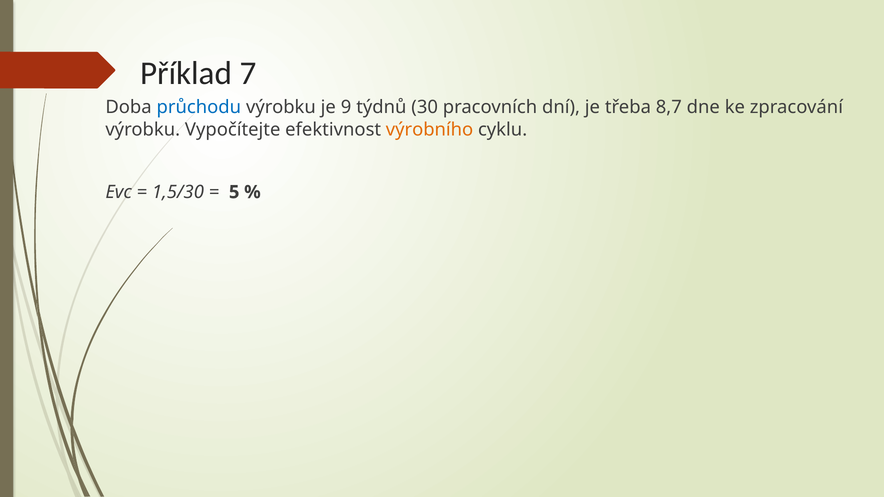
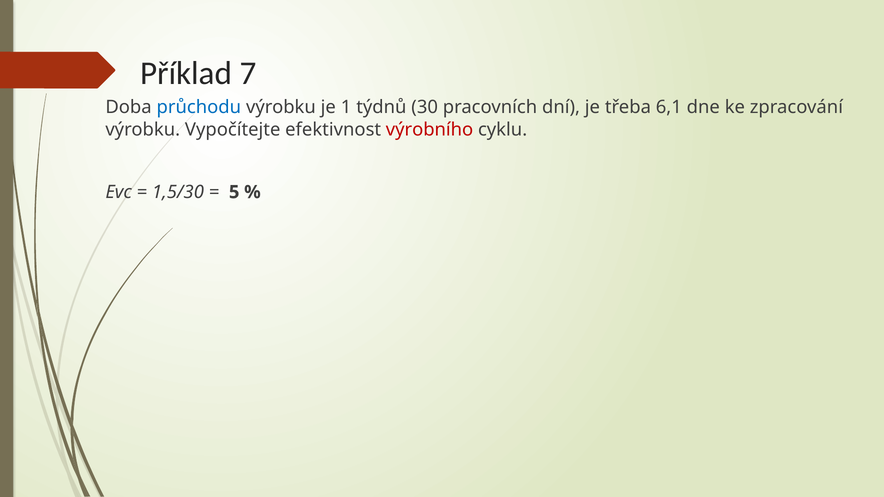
9: 9 -> 1
8,7: 8,7 -> 6,1
výrobního colour: orange -> red
